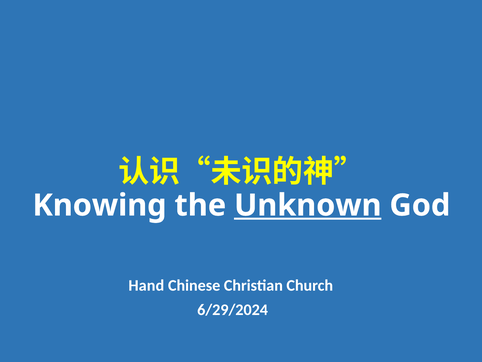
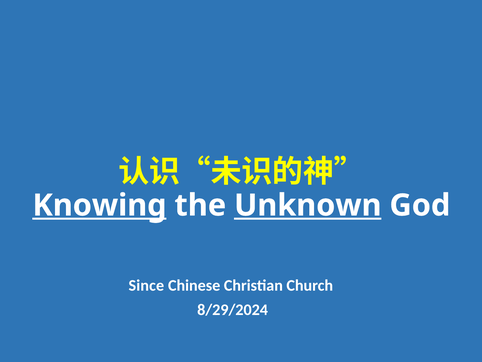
Knowing underline: none -> present
Hand: Hand -> Since
6/29/2024: 6/29/2024 -> 8/29/2024
